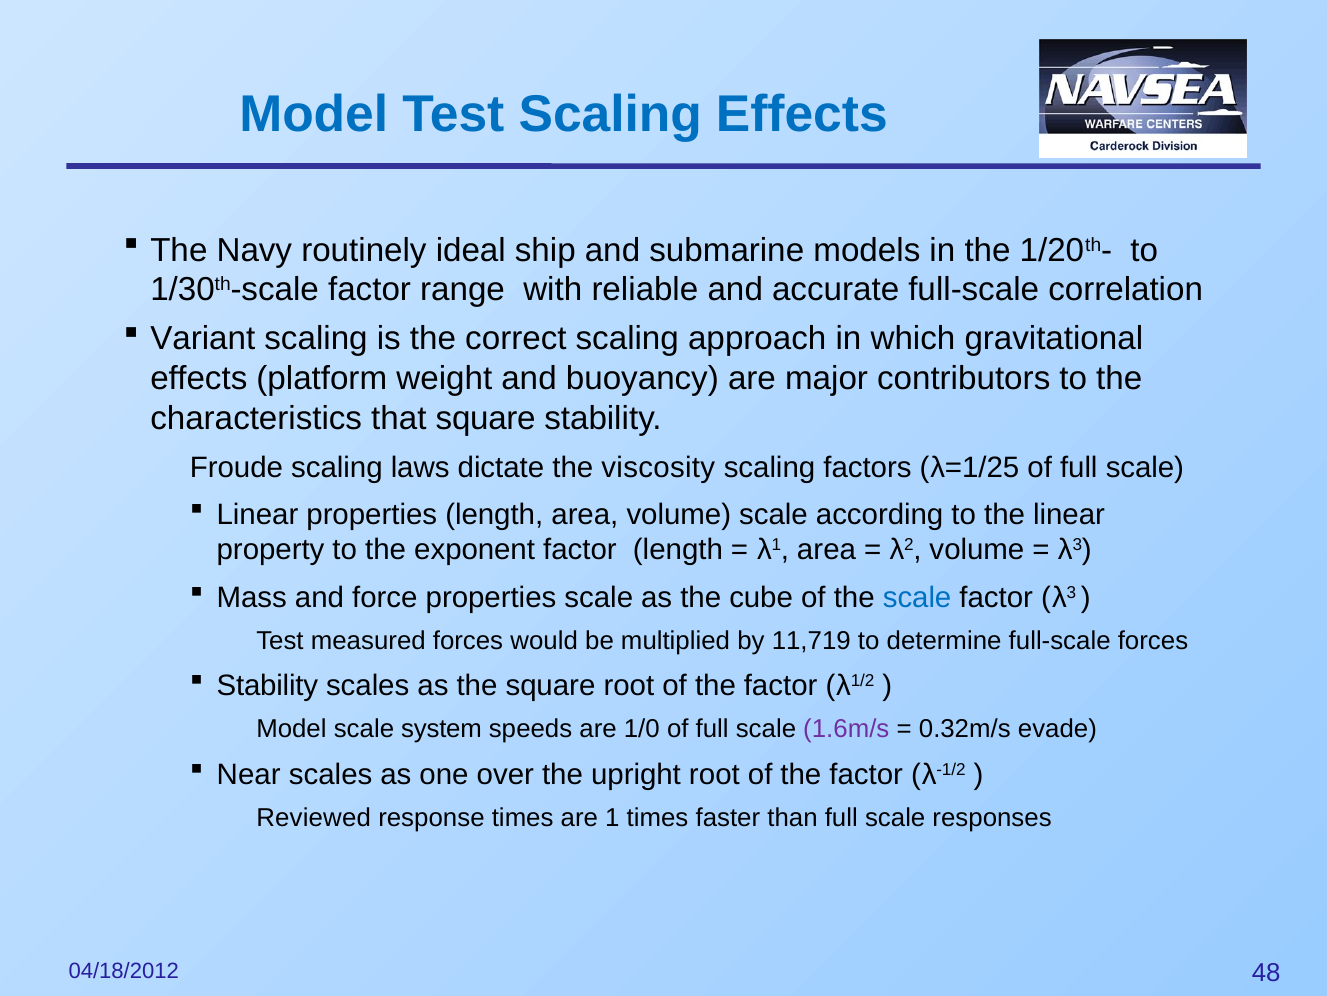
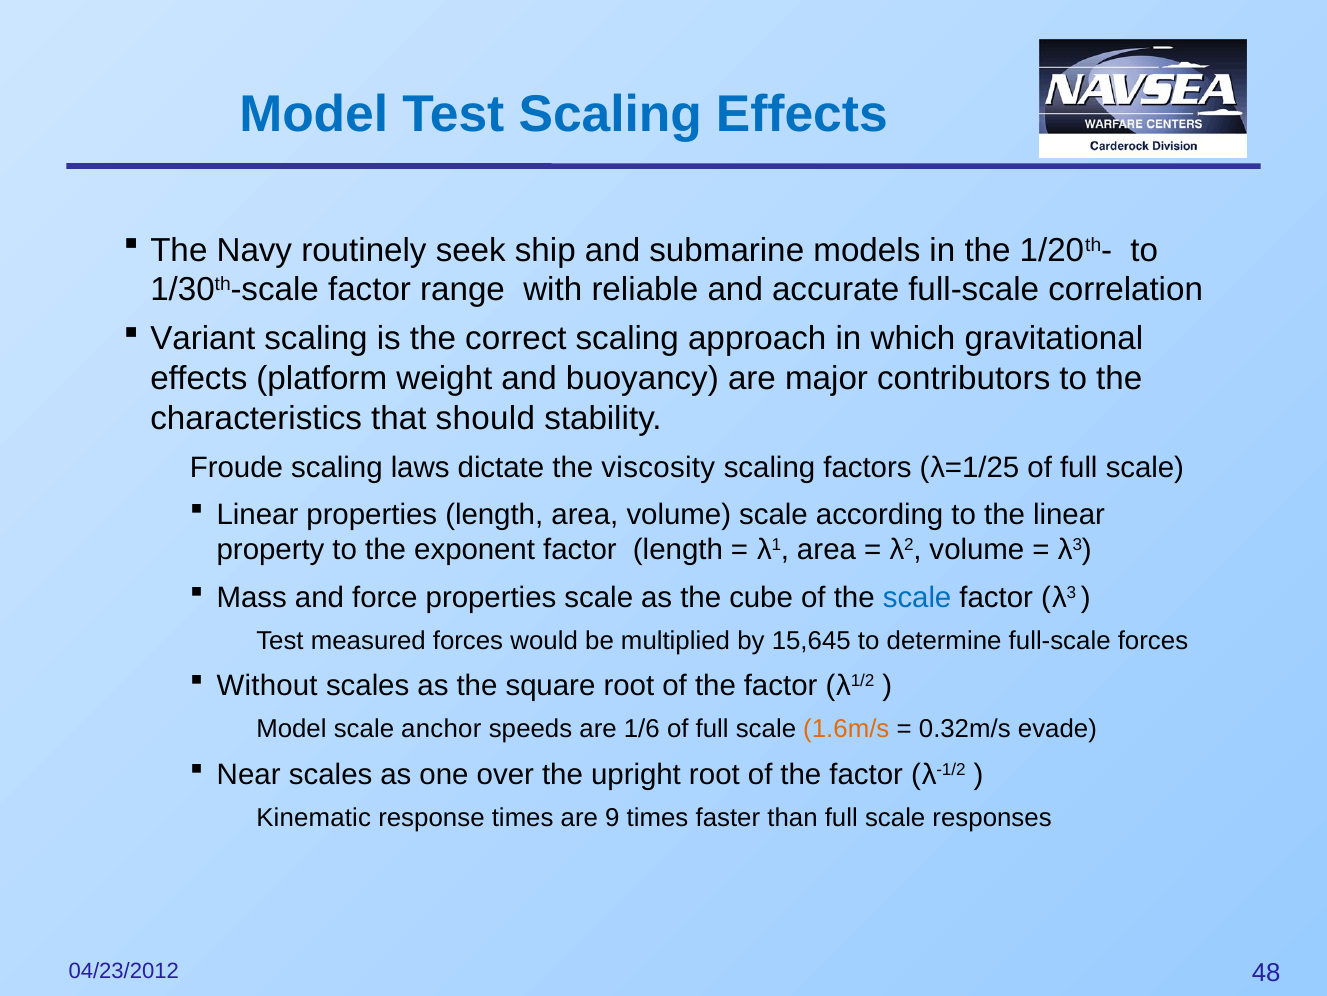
ideal: ideal -> seek
that square: square -> should
11,719: 11,719 -> 15,645
Stability at (267, 685): Stability -> Without
system: system -> anchor
1/0: 1/0 -> 1/6
1.6m/s colour: purple -> orange
Reviewed: Reviewed -> Kinematic
1: 1 -> 9
04/18/2012: 04/18/2012 -> 04/23/2012
